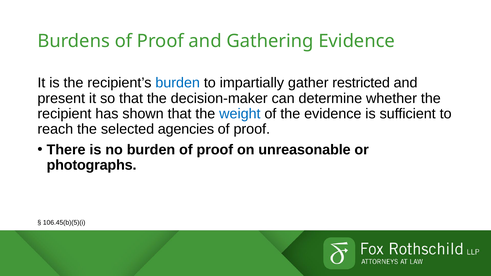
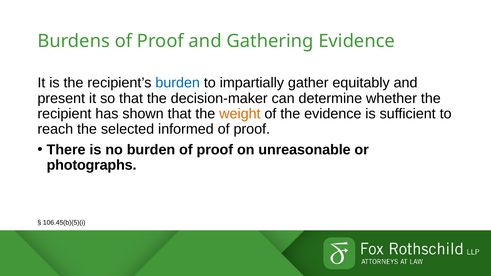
restricted: restricted -> equitably
weight colour: blue -> orange
agencies: agencies -> informed
